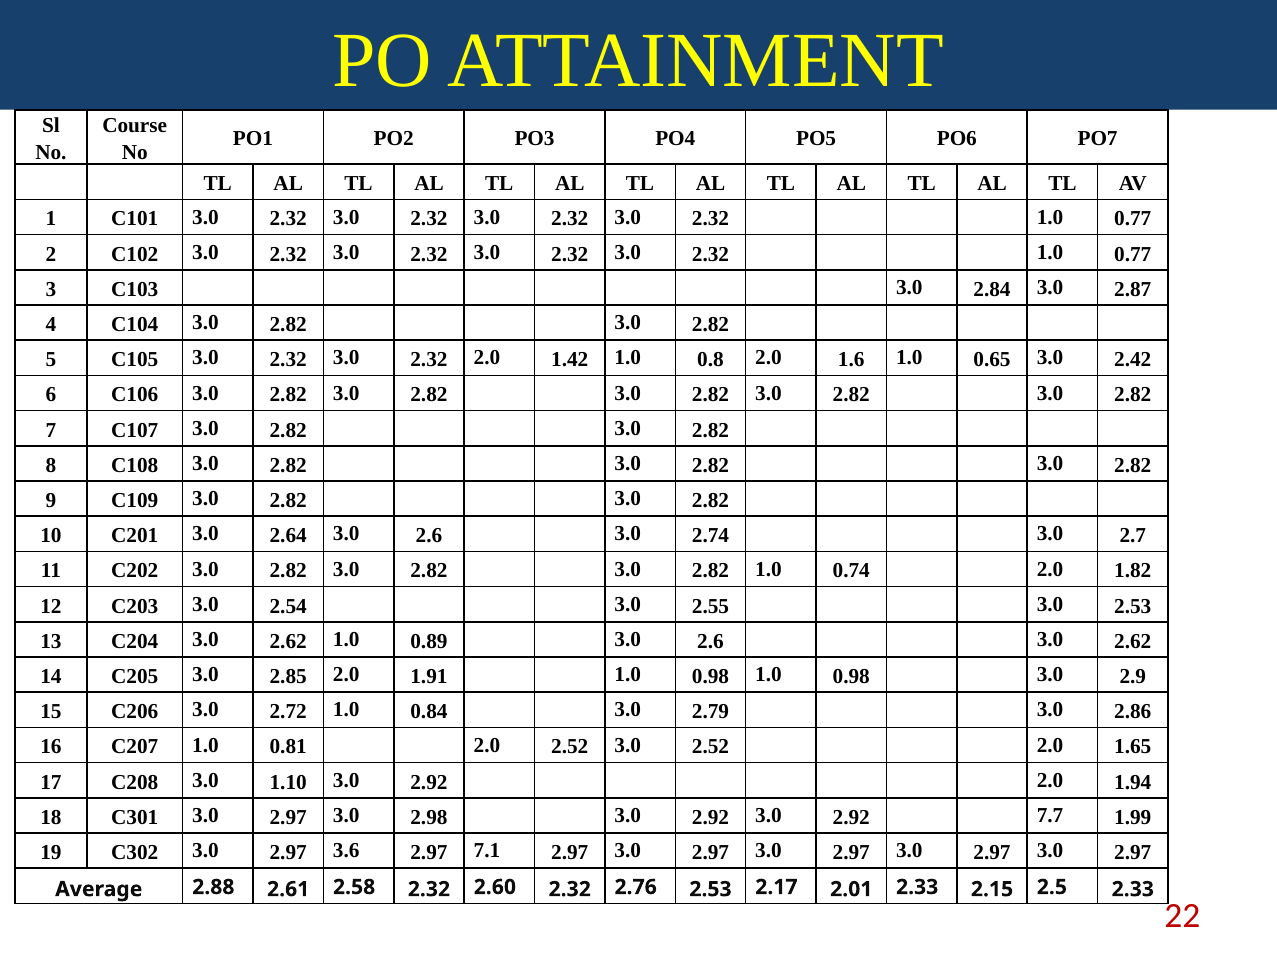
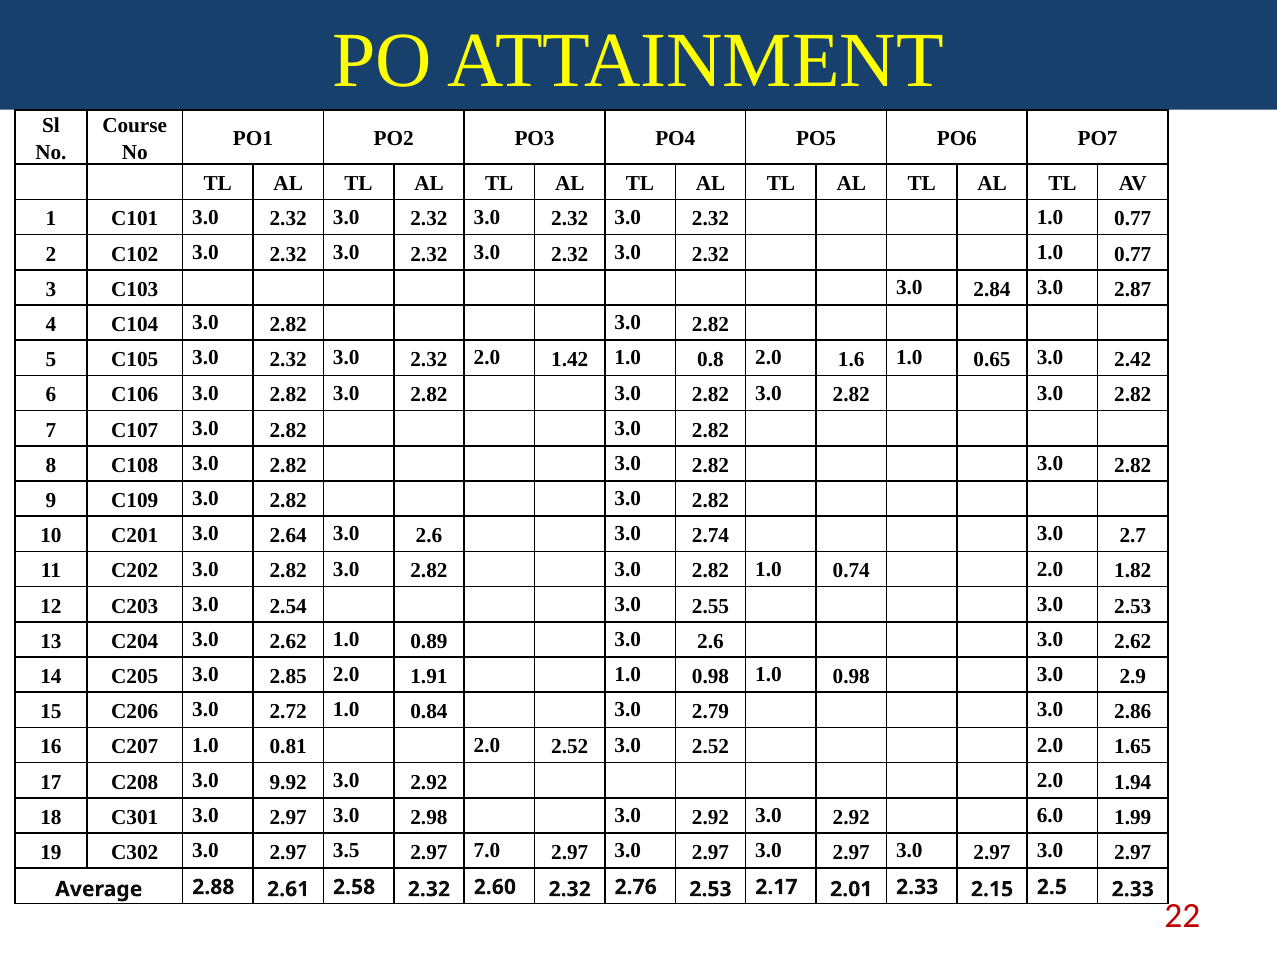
1.10: 1.10 -> 9.92
7.7: 7.7 -> 6.0
3.6: 3.6 -> 3.5
7.1: 7.1 -> 7.0
